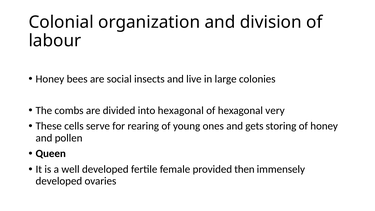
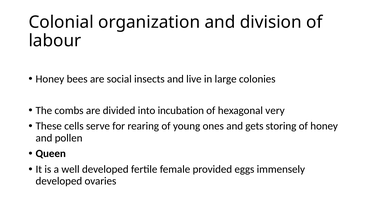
into hexagonal: hexagonal -> incubation
then: then -> eggs
